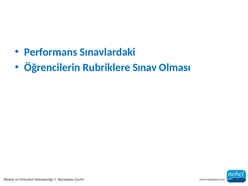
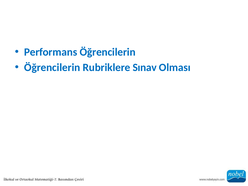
Performans Sınavlardaki: Sınavlardaki -> Öğrencilerin
